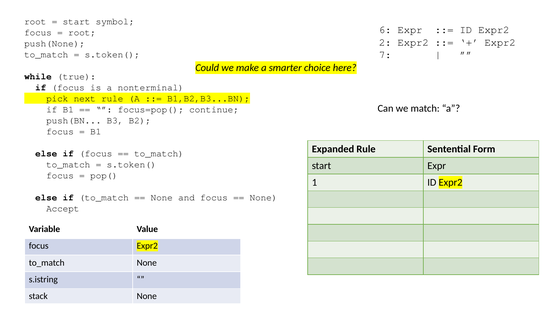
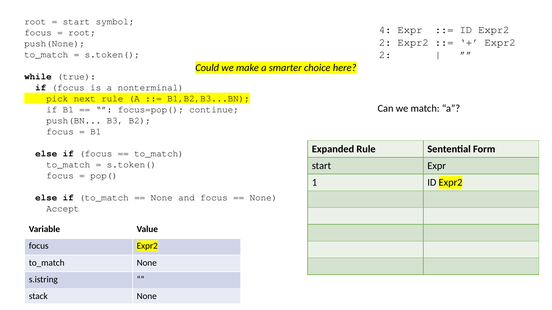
6: 6 -> 4
7 at (385, 55): 7 -> 2
